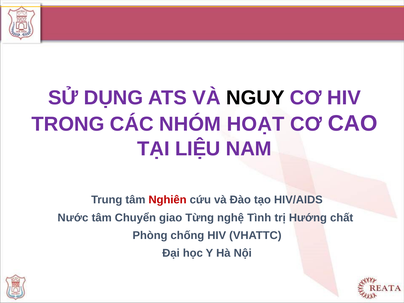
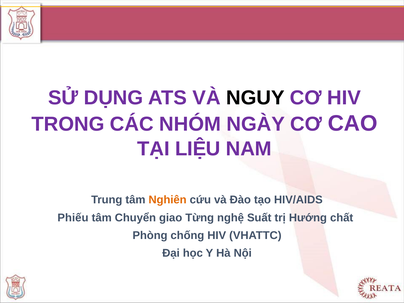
HOẠT: HOẠT -> NGÀY
Nghiên colour: red -> orange
Nước: Nước -> Phiếu
Tình: Tình -> Suất
